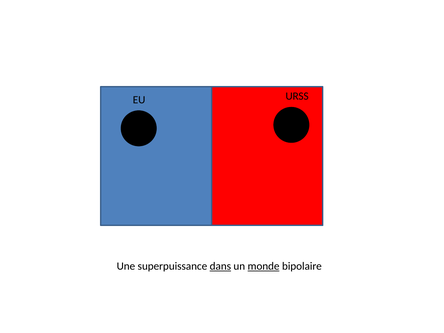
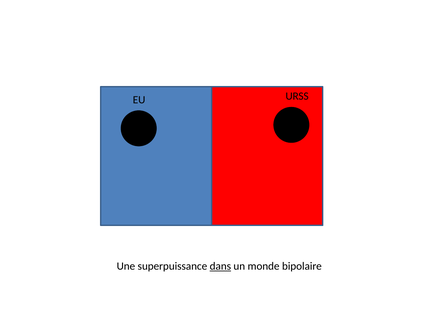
monde underline: present -> none
